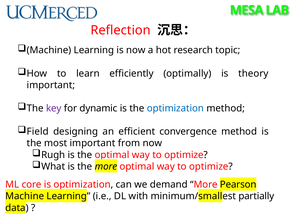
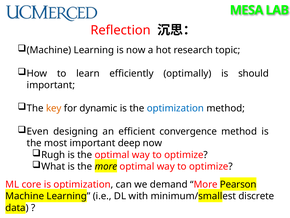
theory: theory -> should
key colour: purple -> orange
Field: Field -> Even
from: from -> deep
partially: partially -> discrete
